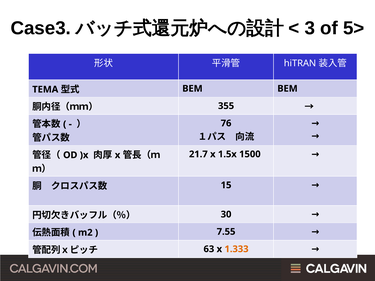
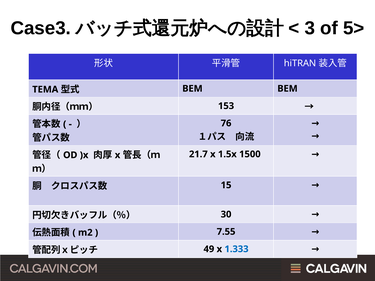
355: 355 -> 153
63: 63 -> 49
1.333 colour: orange -> blue
